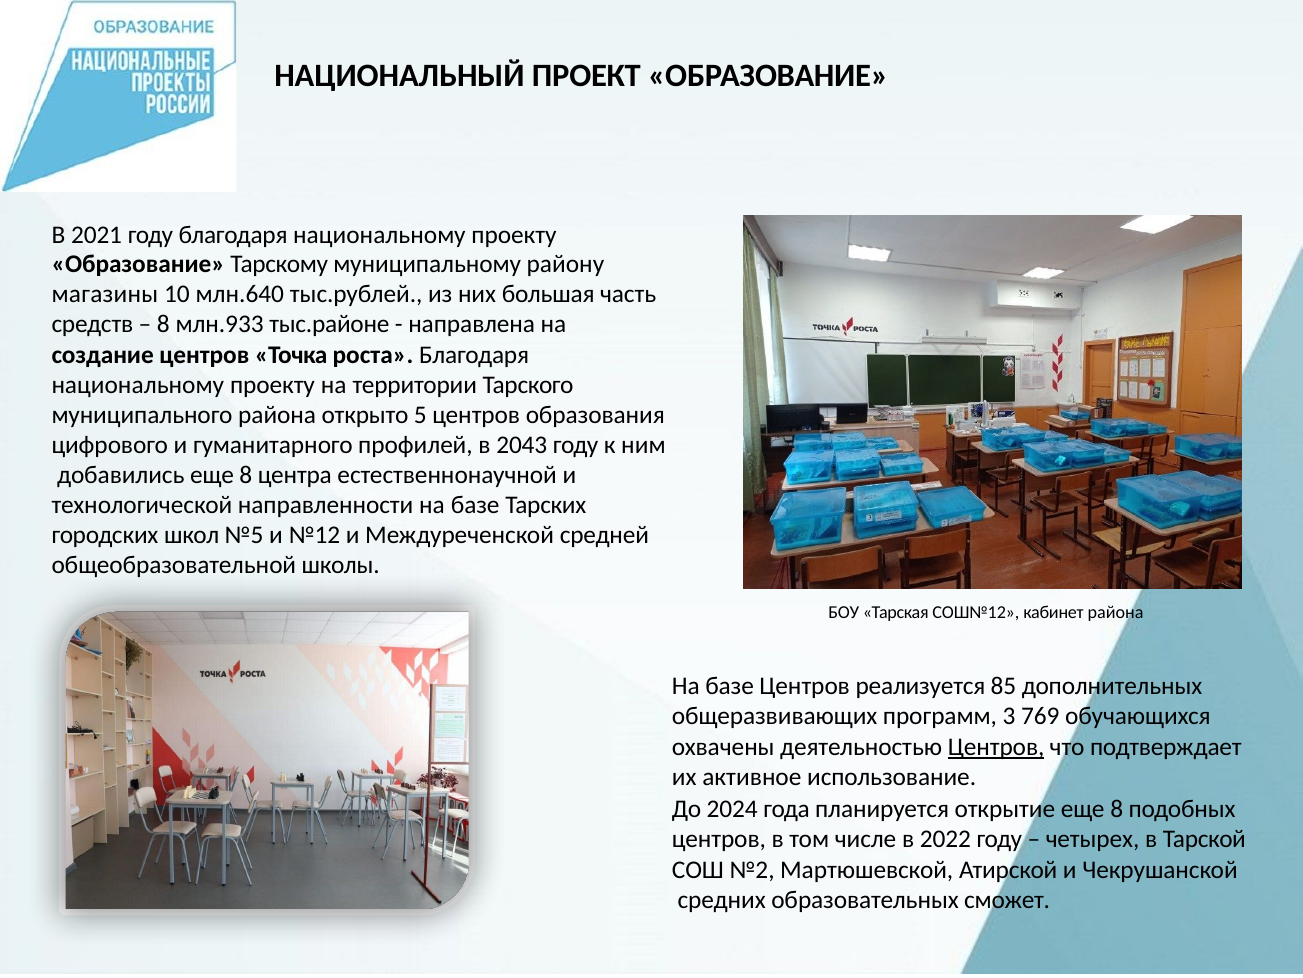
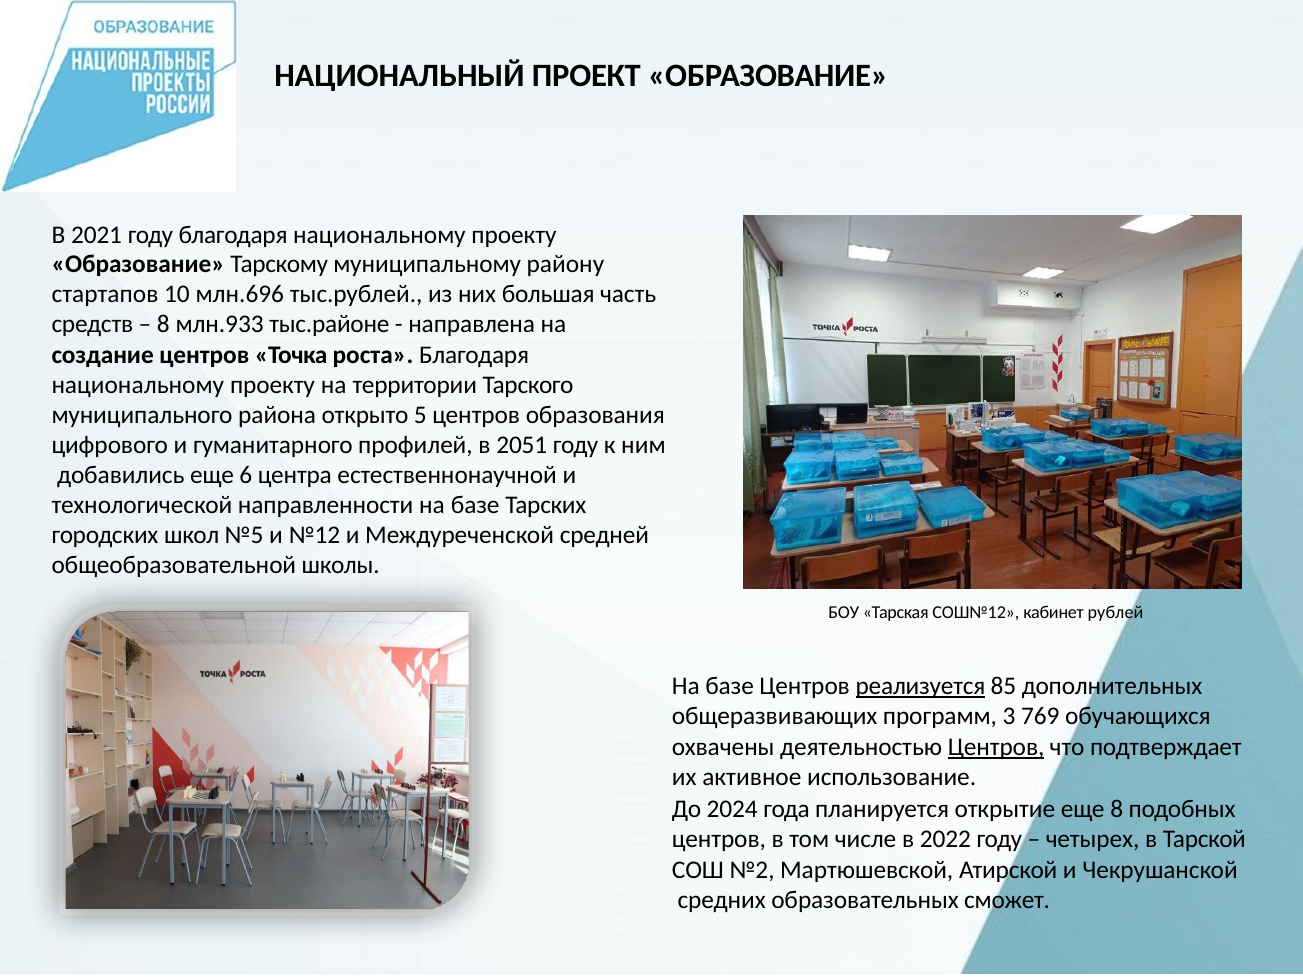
магазины: магазины -> стартапов
млн.640: млн.640 -> млн.696
2043: 2043 -> 2051
добавились еще 8: 8 -> 6
кабинет района: района -> рублей
реализуется underline: none -> present
